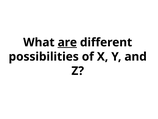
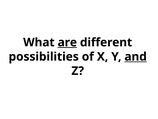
and underline: none -> present
